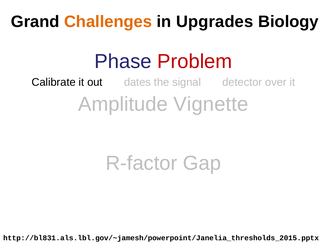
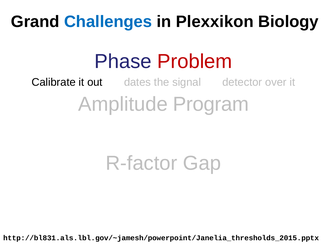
Challenges colour: orange -> blue
Upgrades: Upgrades -> Plexxikon
Vignette: Vignette -> Program
